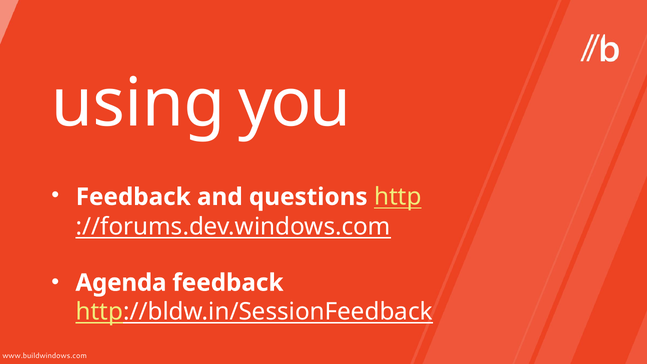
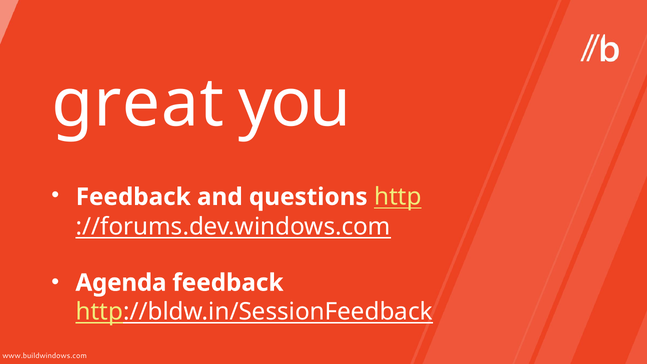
using: using -> great
